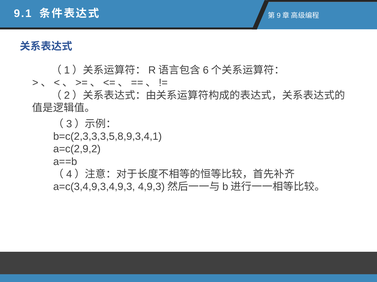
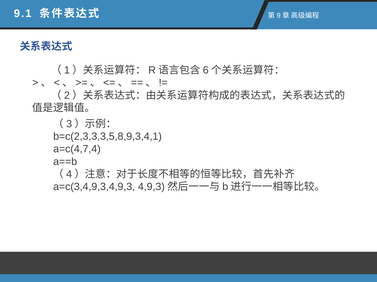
a=c(2,9,2: a=c(2,9,2 -> a=c(4,7,4
